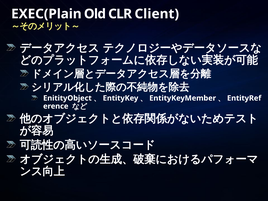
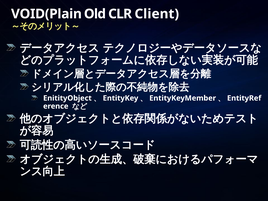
EXEC(Plain: EXEC(Plain -> VOID(Plain
